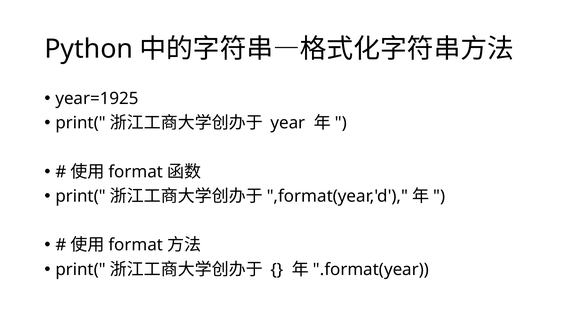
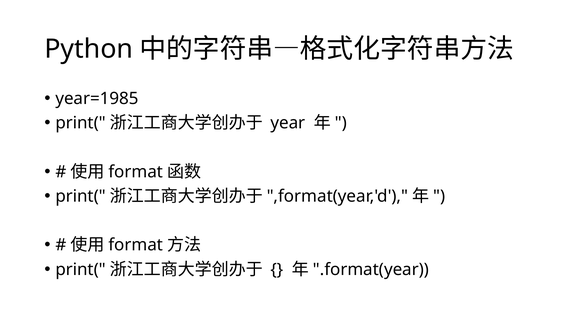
year=1925: year=1925 -> year=1985
